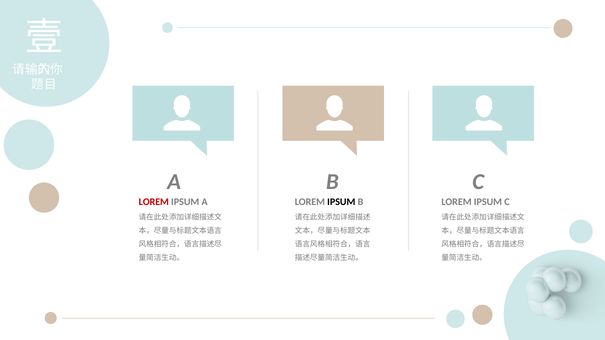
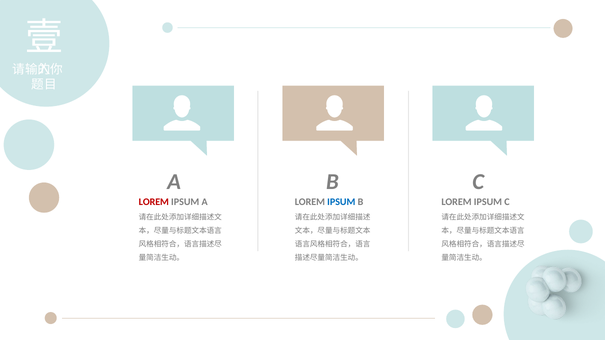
IPSUM at (341, 202) colour: black -> blue
